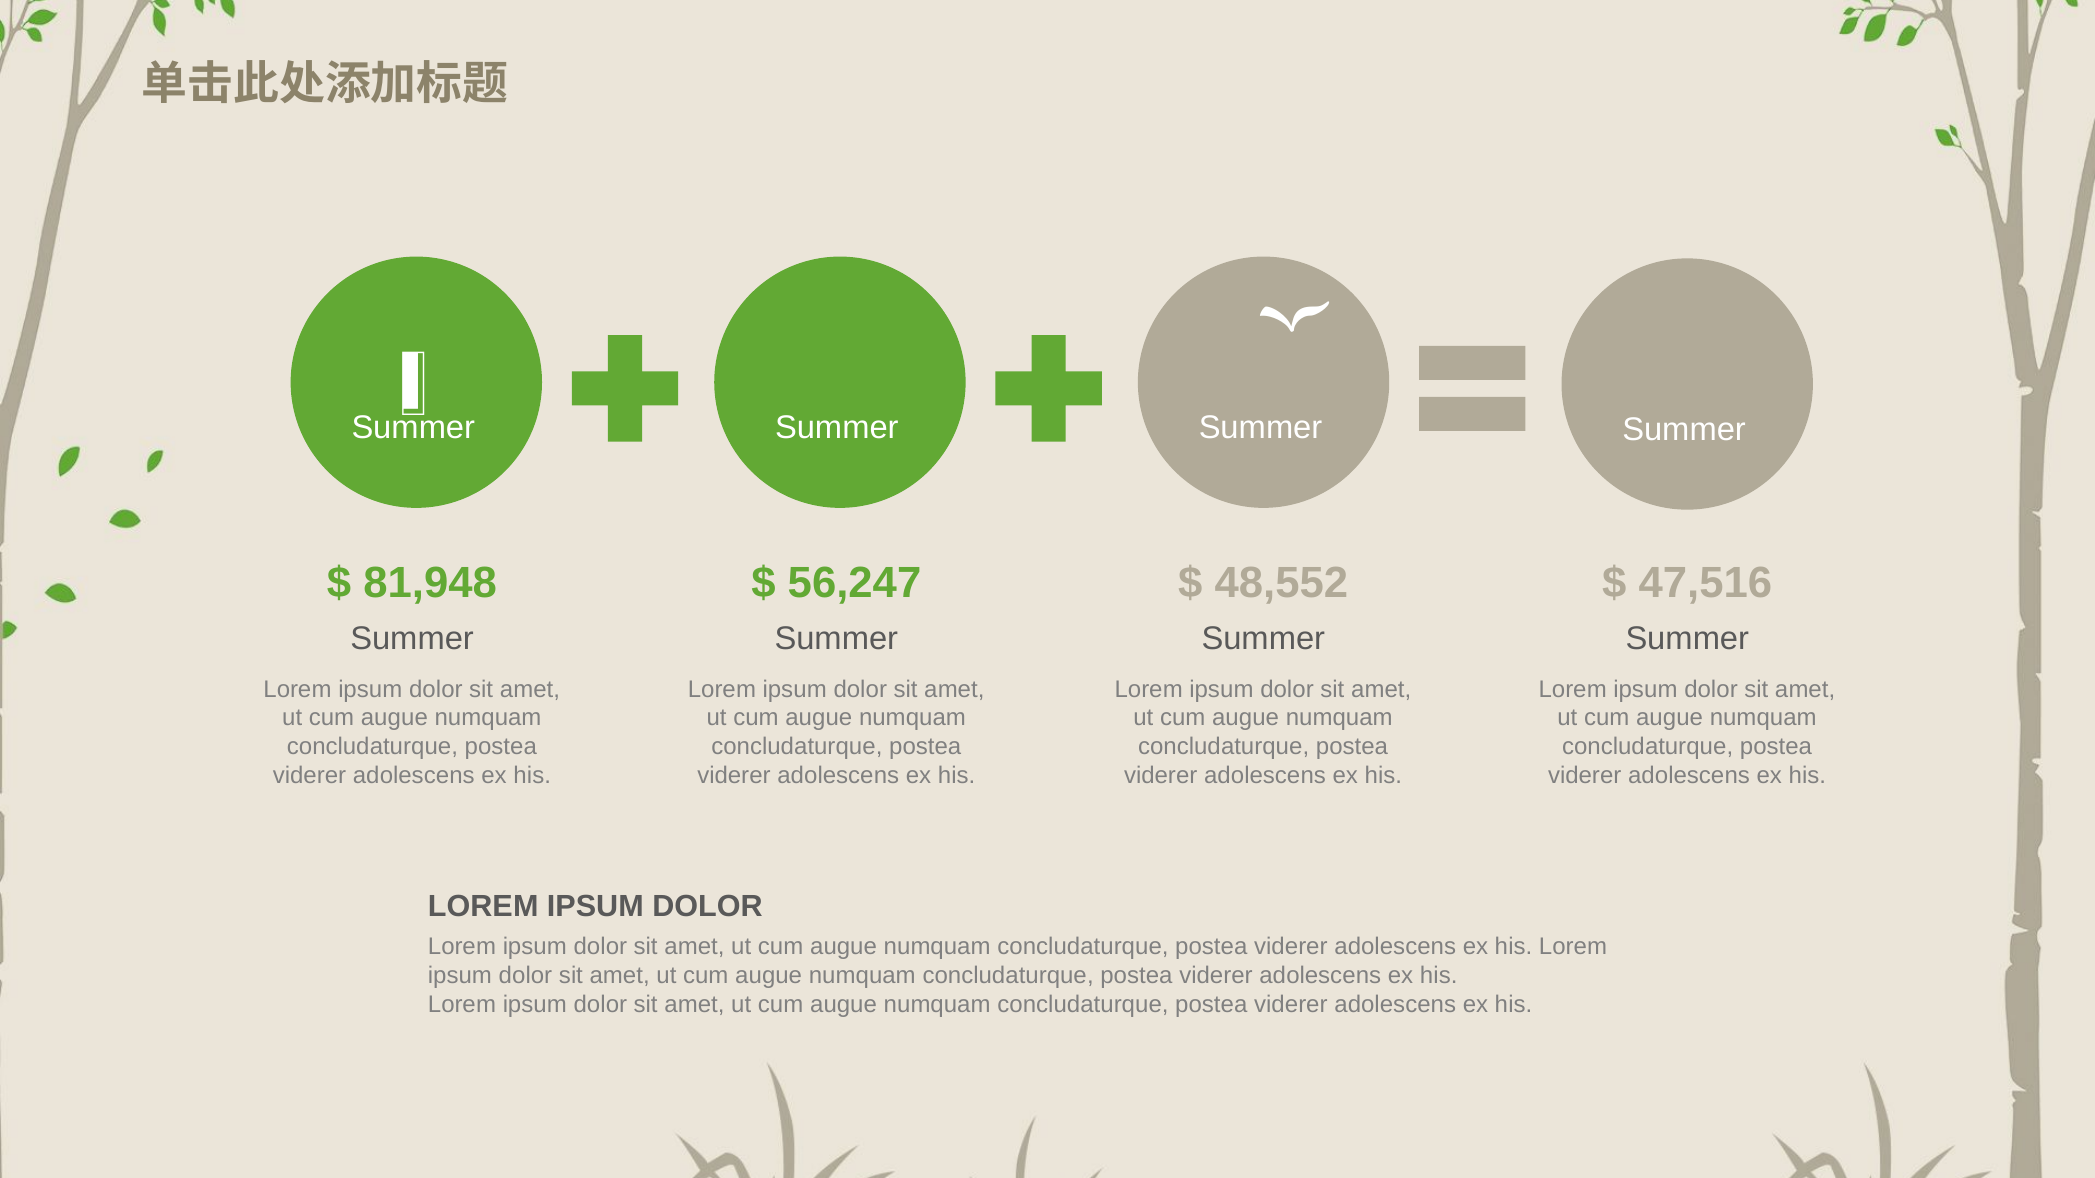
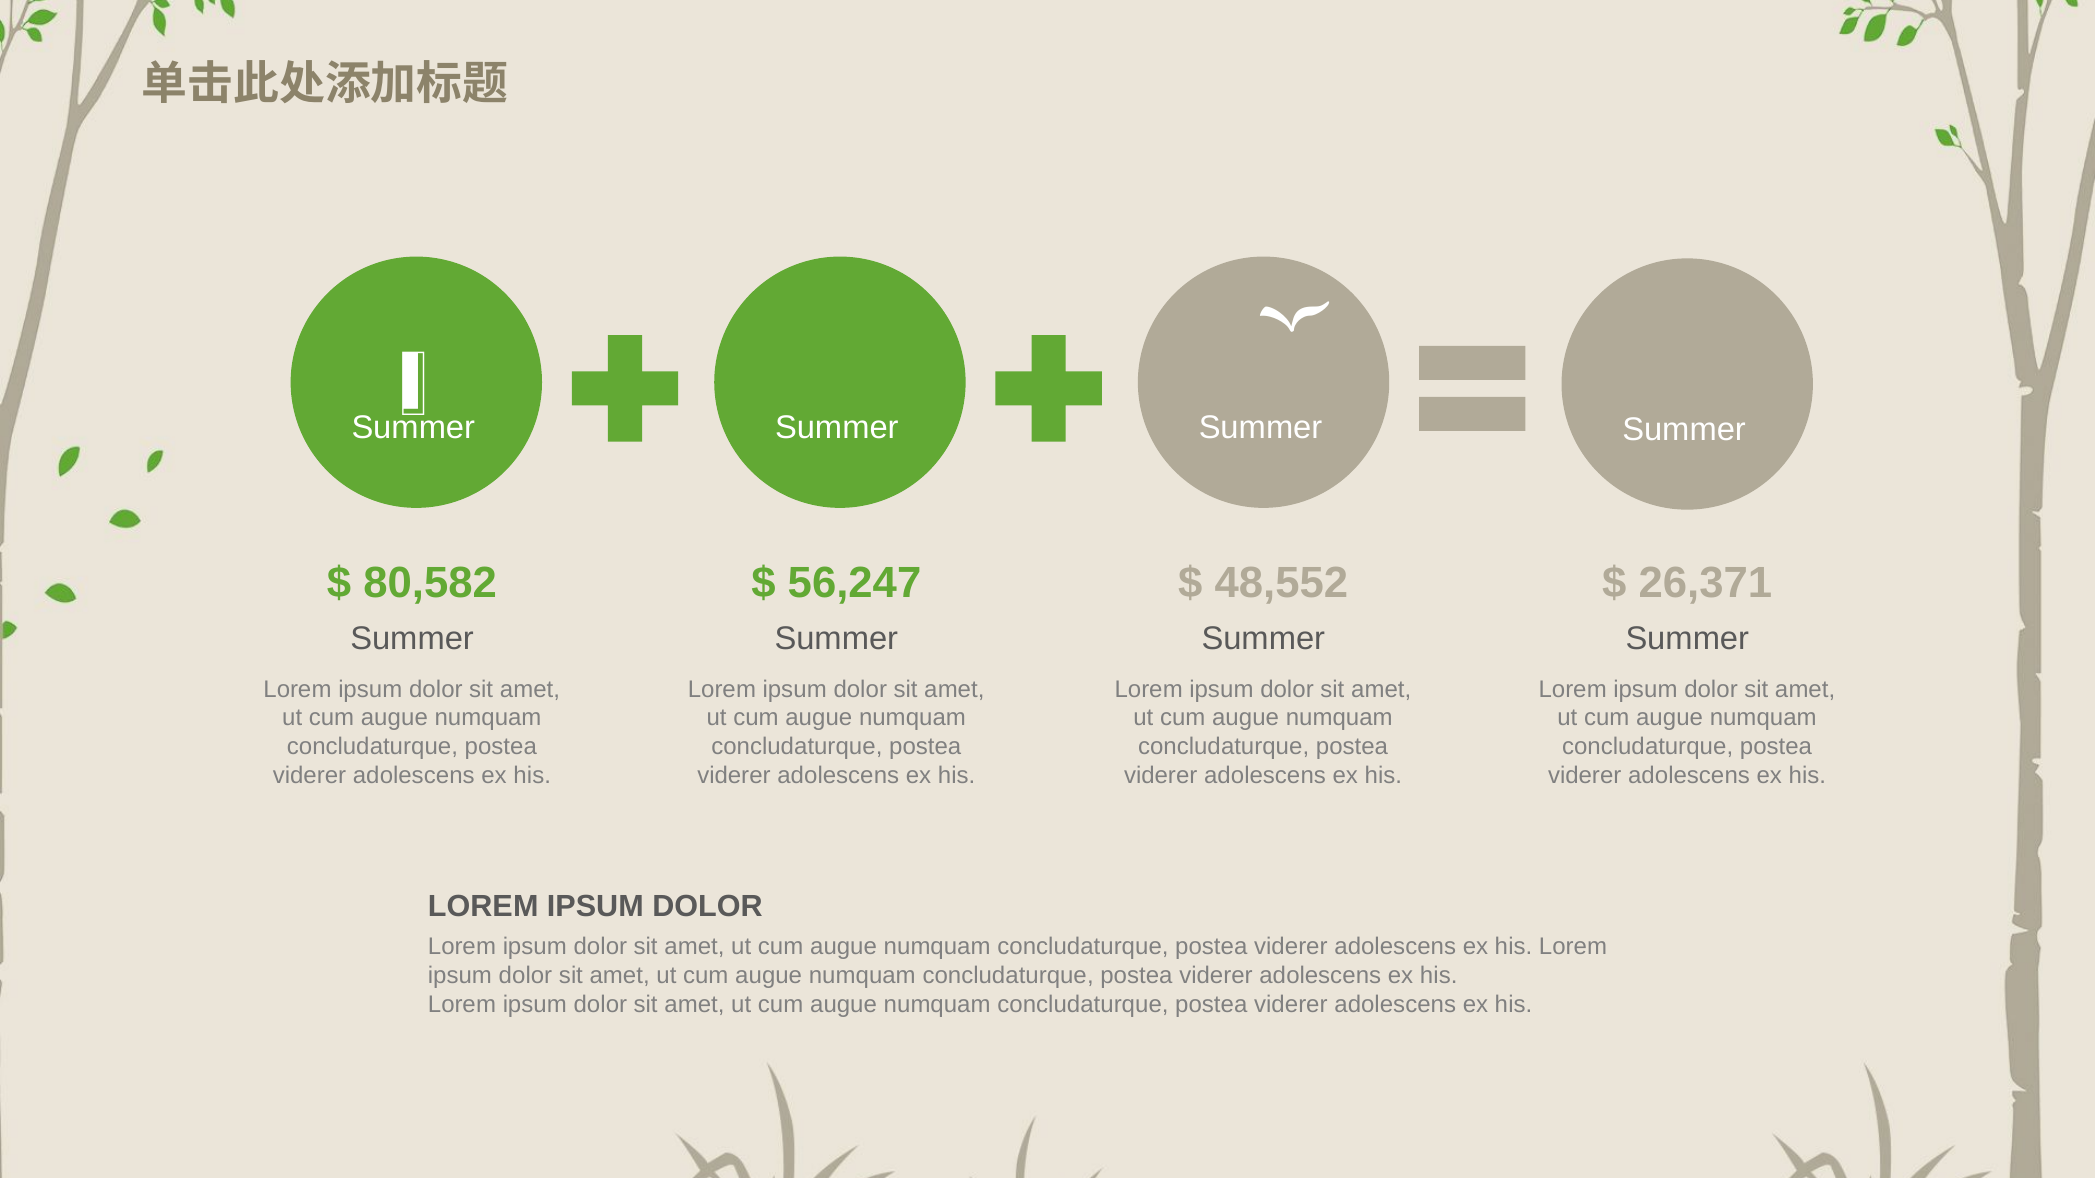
81,948: 81,948 -> 80,582
47,516: 47,516 -> 26,371
